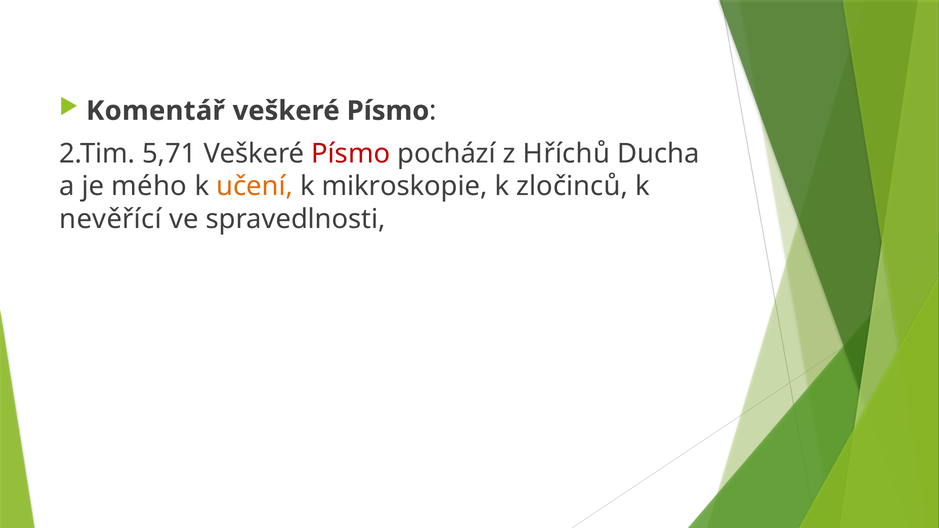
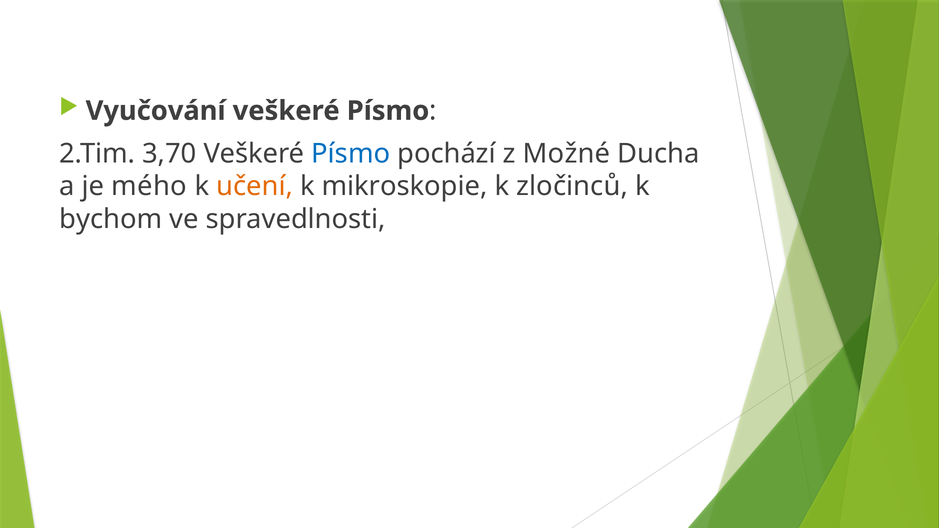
Komentář: Komentář -> Vyučování
5,71: 5,71 -> 3,70
Písmo at (351, 154) colour: red -> blue
Hříchů: Hříchů -> Možné
nevěřící: nevěřící -> bychom
